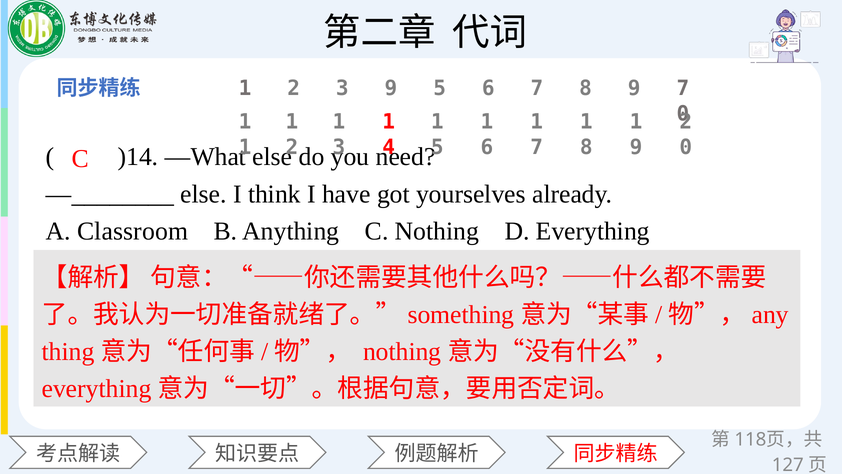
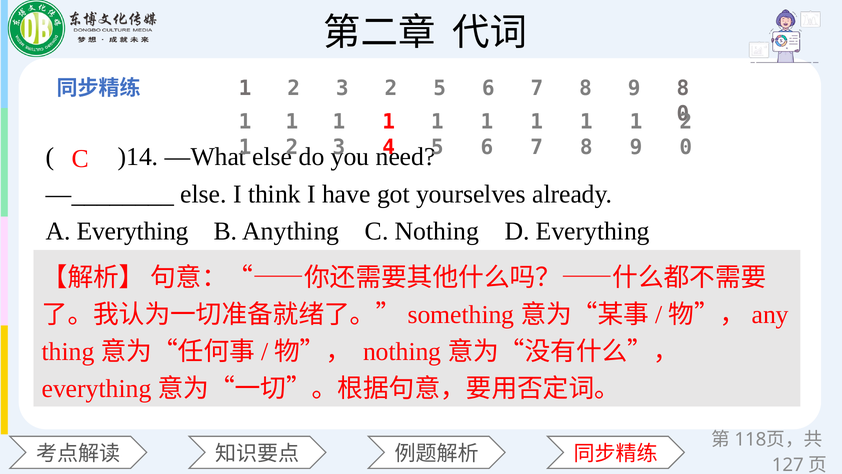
3 9: 9 -> 2
9 7: 7 -> 8
A Classroom: Classroom -> Everything
